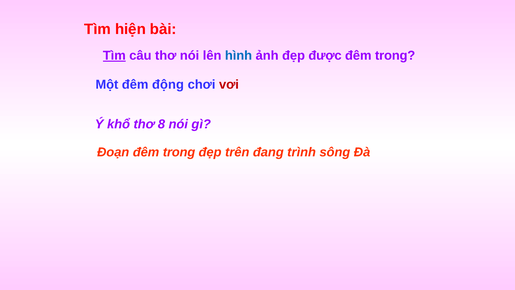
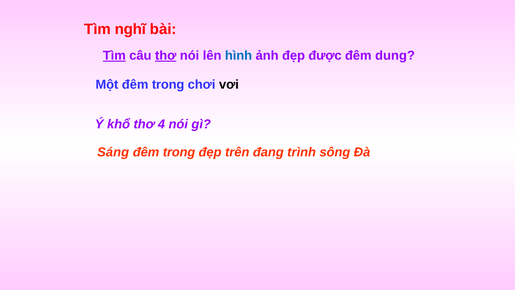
hiện: hiện -> nghĩ
thơ at (166, 56) underline: none -> present
trong at (395, 56): trong -> dung
Một đêm động: động -> trong
vơi colour: red -> black
8: 8 -> 4
Đoạn: Đoạn -> Sáng
